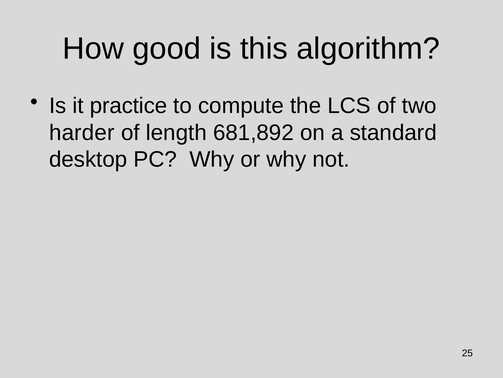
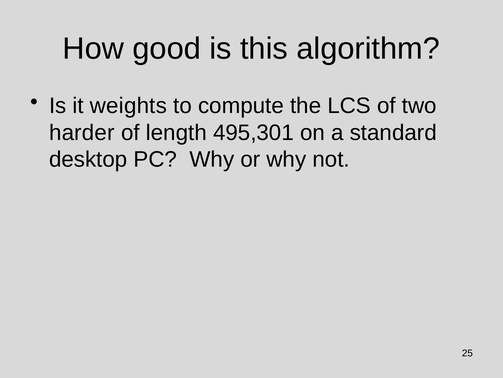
practice: practice -> weights
681,892: 681,892 -> 495,301
